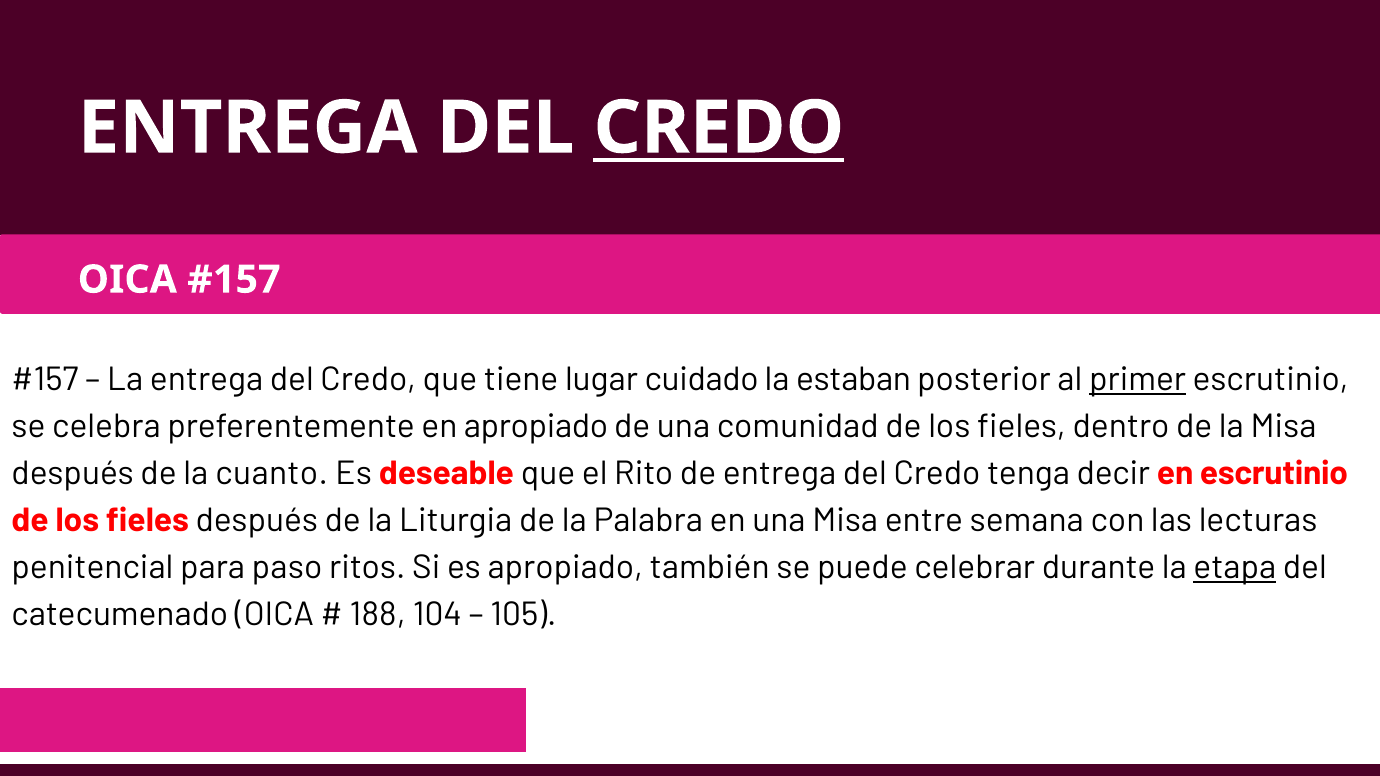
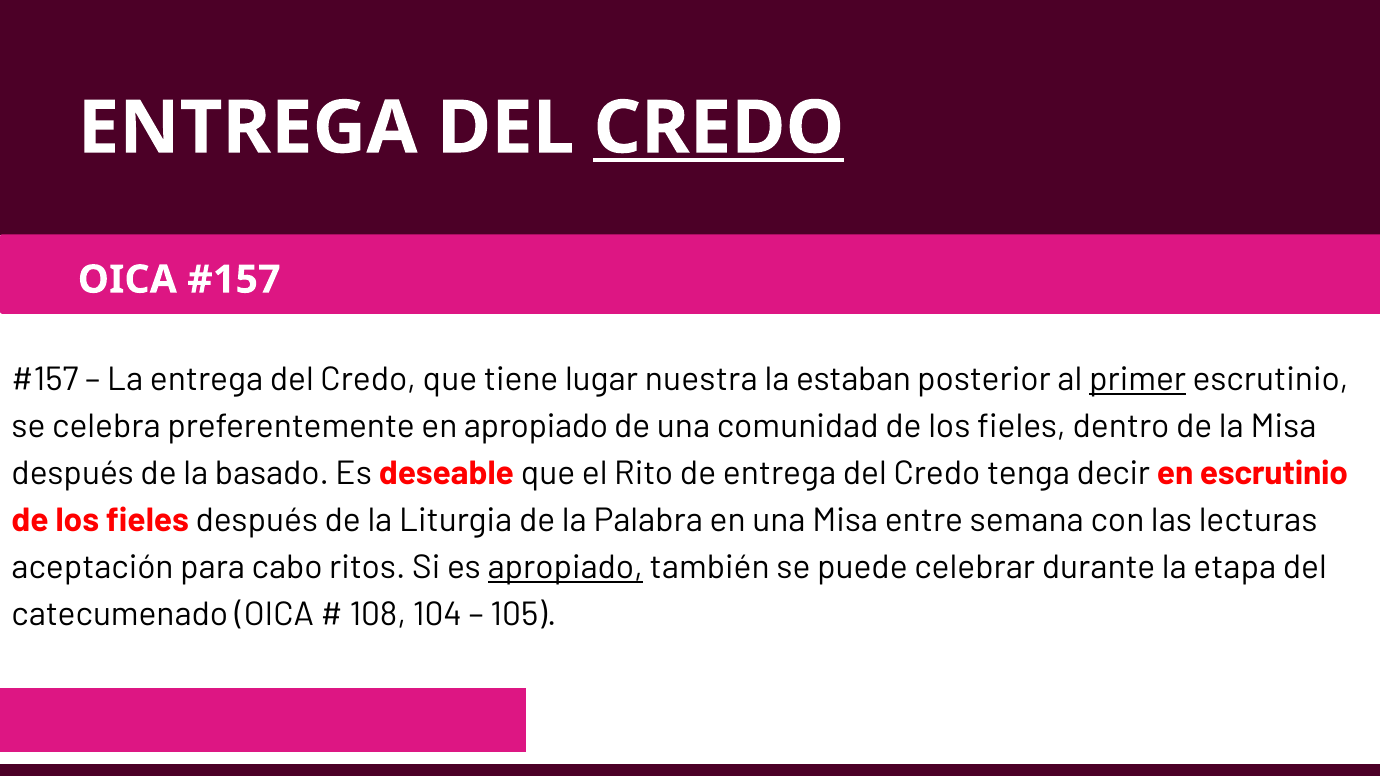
cuidado: cuidado -> nuestra
cuanto: cuanto -> basado
penitencial: penitencial -> aceptación
paso: paso -> cabo
apropiado at (565, 568) underline: none -> present
etapa underline: present -> none
188: 188 -> 108
